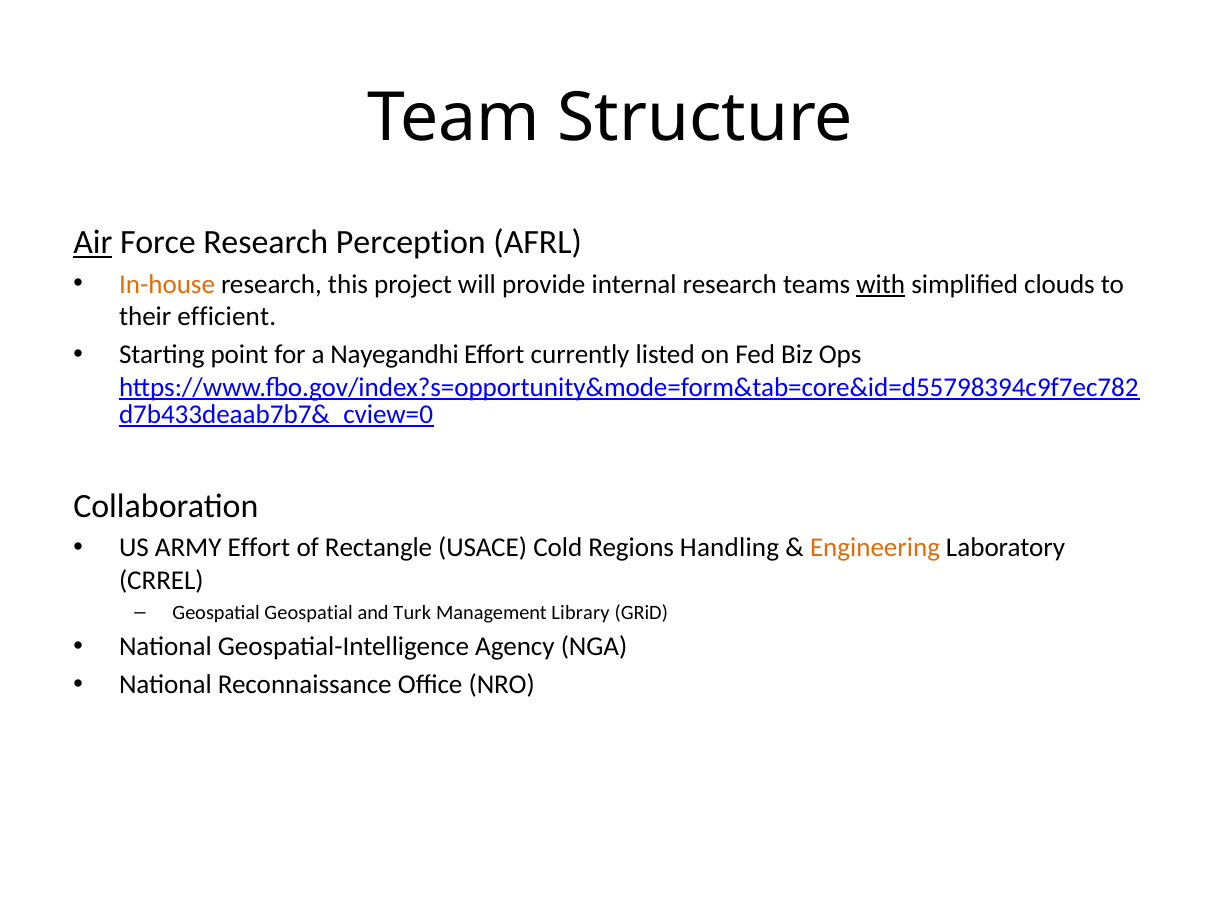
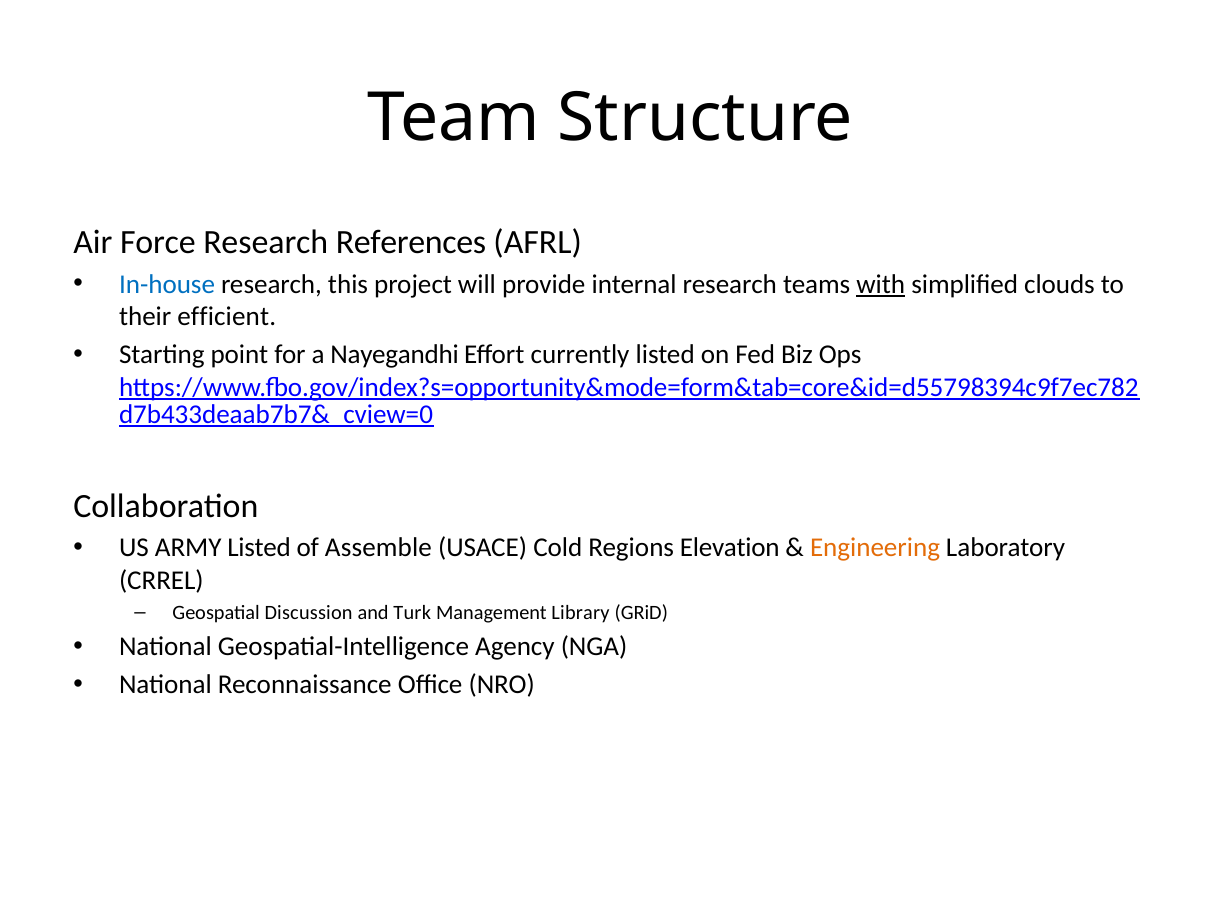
Air underline: present -> none
Perception: Perception -> References
In-house colour: orange -> blue
ARMY Effort: Effort -> Listed
Rectangle: Rectangle -> Assemble
Handling: Handling -> Elevation
Geospatial Geospatial: Geospatial -> Discussion
